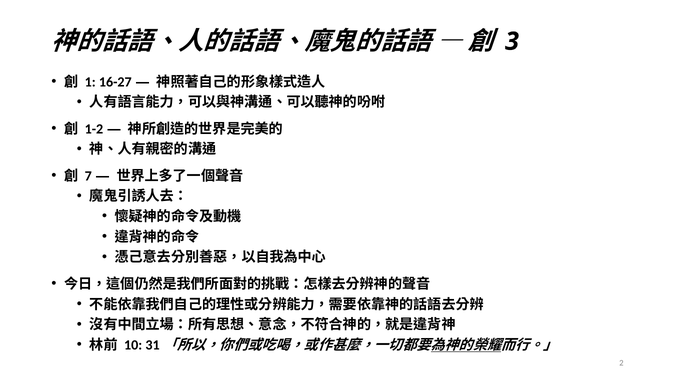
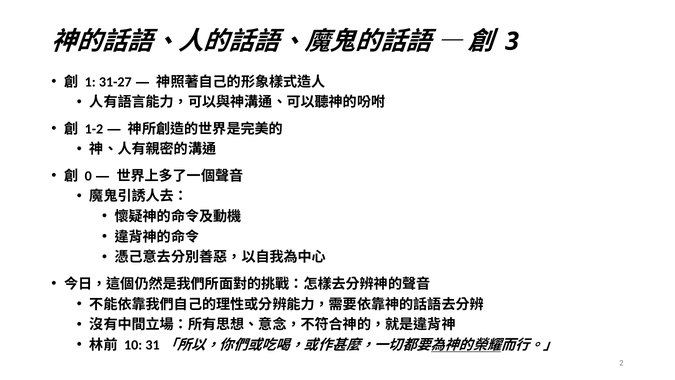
16-27: 16-27 -> 31-27
7: 7 -> 0
